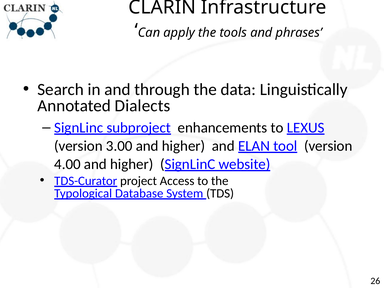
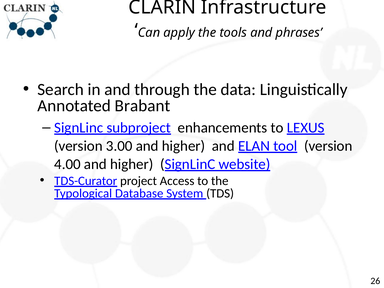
Dialects: Dialects -> Brabant
